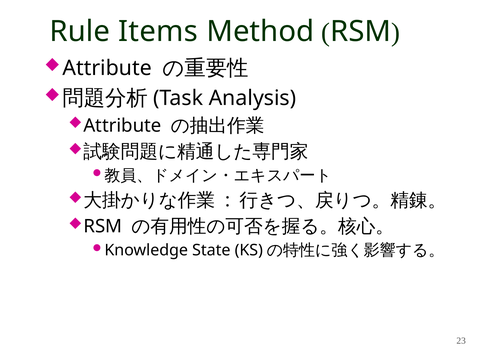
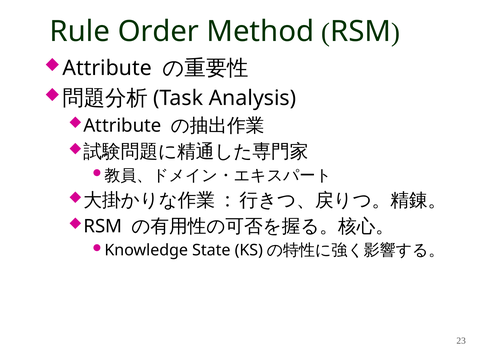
Items: Items -> Order
